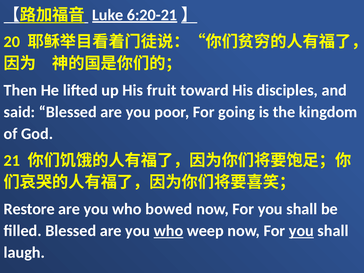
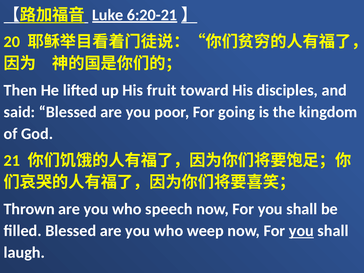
Restore: Restore -> Thrown
bowed: bowed -> speech
who at (169, 231) underline: present -> none
